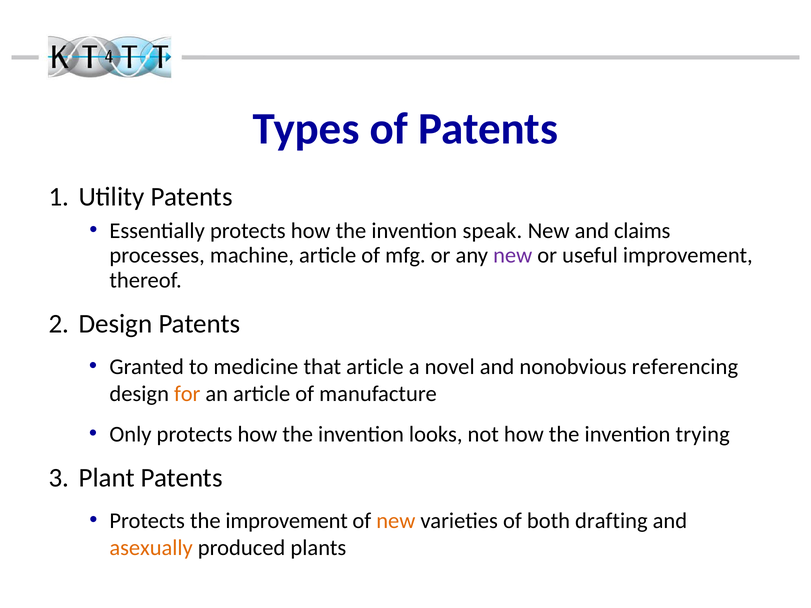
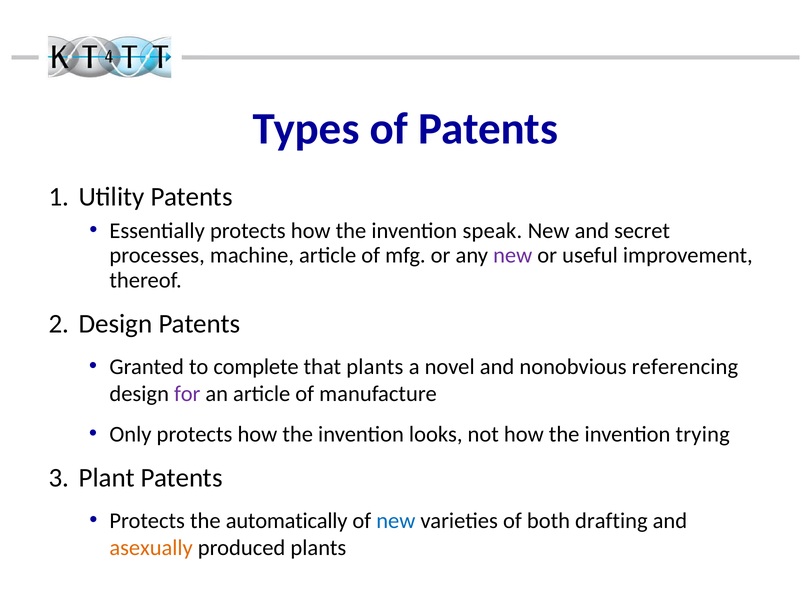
claims: claims -> secret
medicine: medicine -> complete
that article: article -> plants
for colour: orange -> purple
the improvement: improvement -> automatically
new at (396, 521) colour: orange -> blue
